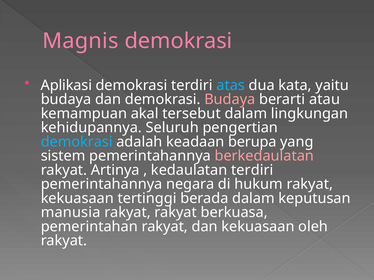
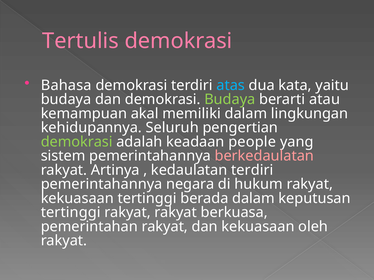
Magnis: Magnis -> Tertulis
Aplikasi: Aplikasi -> Bahasa
Budaya at (230, 100) colour: pink -> light green
tersebut: tersebut -> memiliki
demokrasi at (77, 142) colour: light blue -> light green
berupa: berupa -> people
manusia at (71, 213): manusia -> tertinggi
